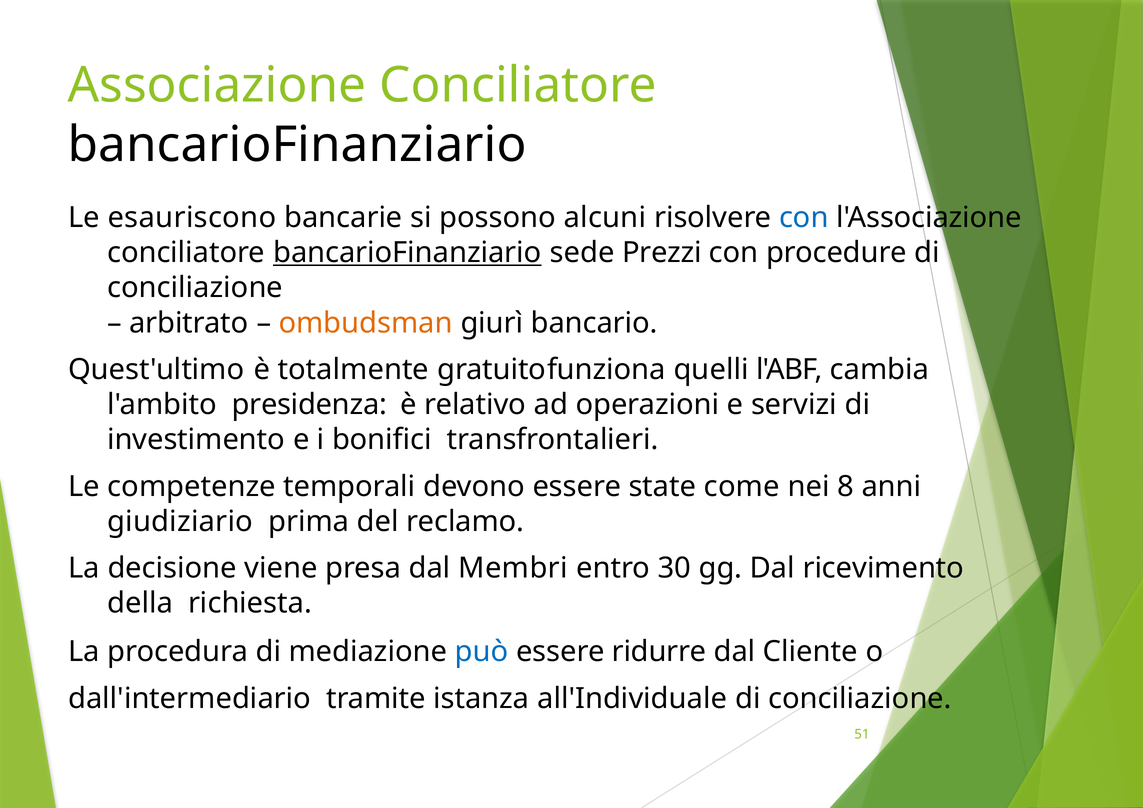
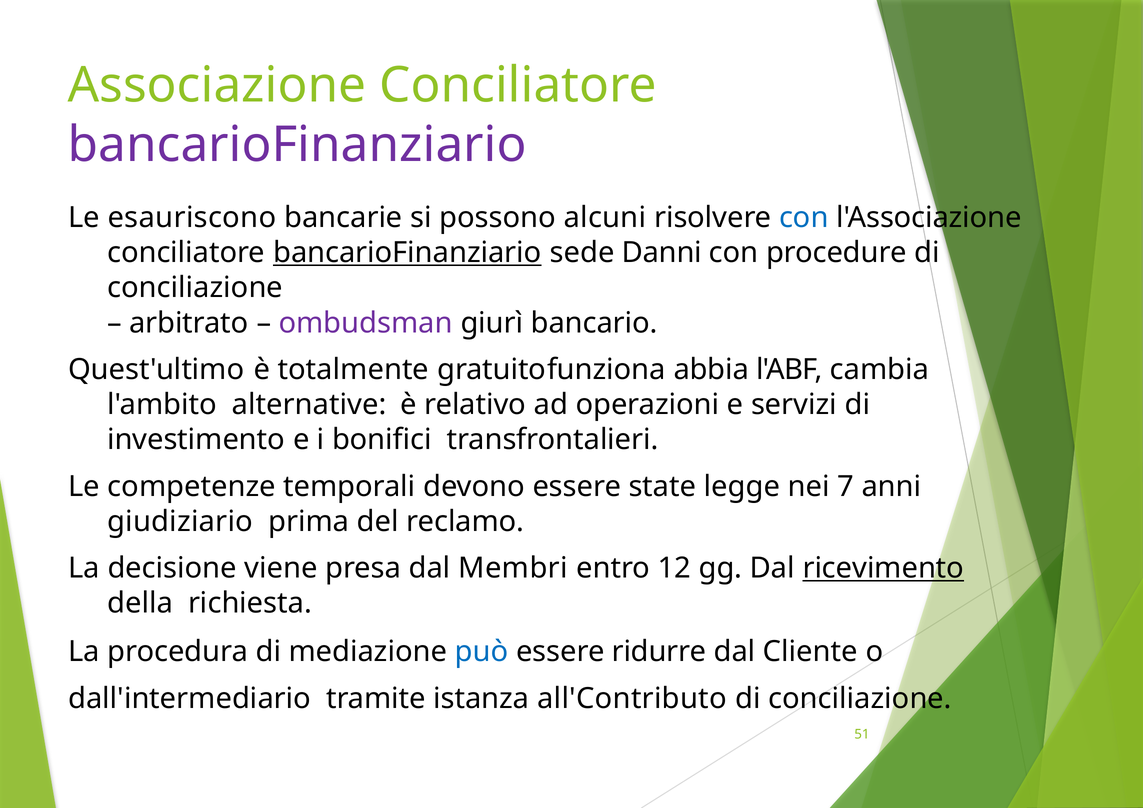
bancarioFinanziario at (297, 145) colour: black -> purple
Prezzi: Prezzi -> Danni
ombudsman colour: orange -> purple
quelli: quelli -> abbia
presidenza: presidenza -> alternative
come: come -> legge
8: 8 -> 7
30: 30 -> 12
ricevimento underline: none -> present
all'Individuale: all'Individuale -> all'Contributo
